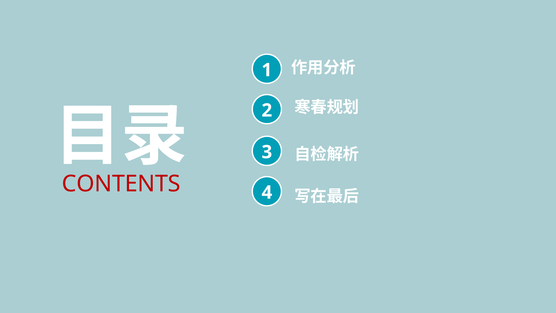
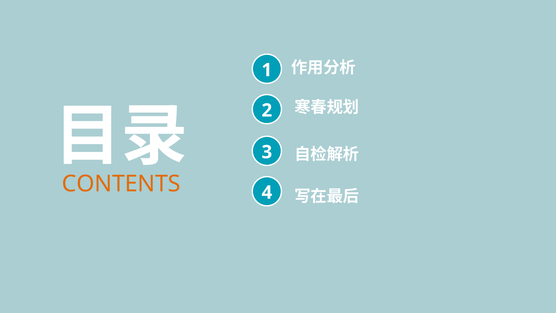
CONTENTS colour: red -> orange
